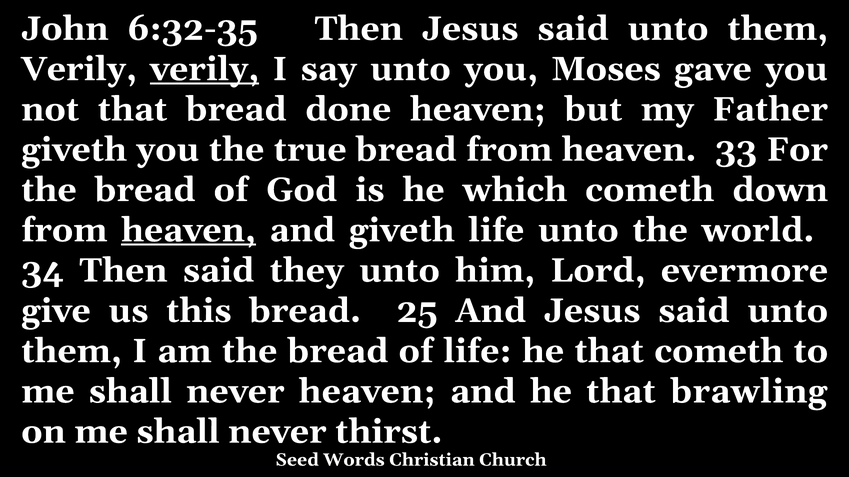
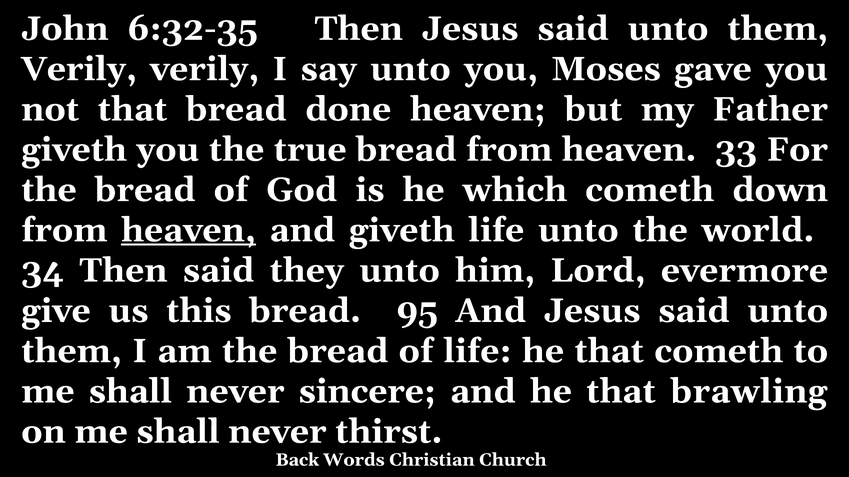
verily at (205, 69) underline: present -> none
25: 25 -> 95
never heaven: heaven -> sincere
Seed: Seed -> Back
